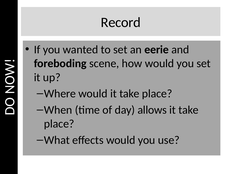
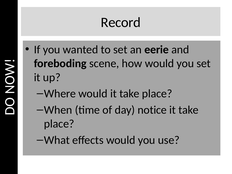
allows: allows -> notice
